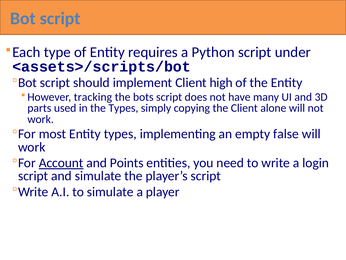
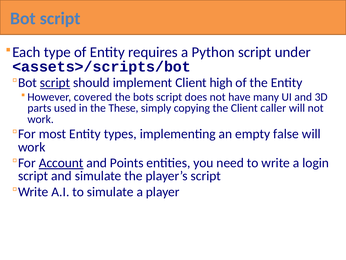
script at (55, 83) underline: none -> present
tracking: tracking -> covered
the Types: Types -> These
alone: alone -> caller
